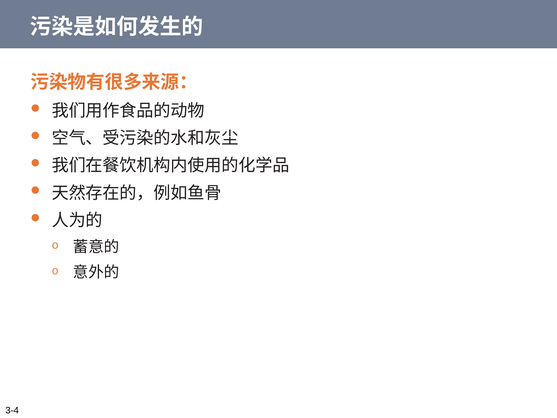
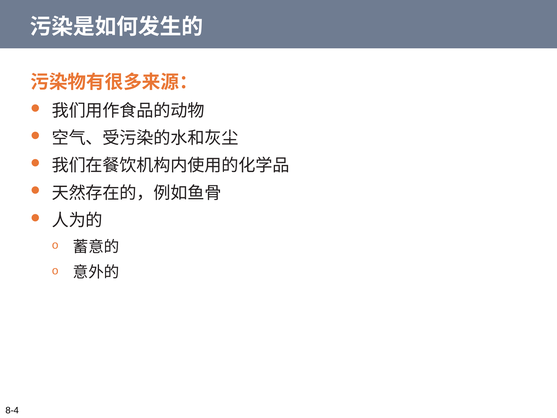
3-4: 3-4 -> 8-4
